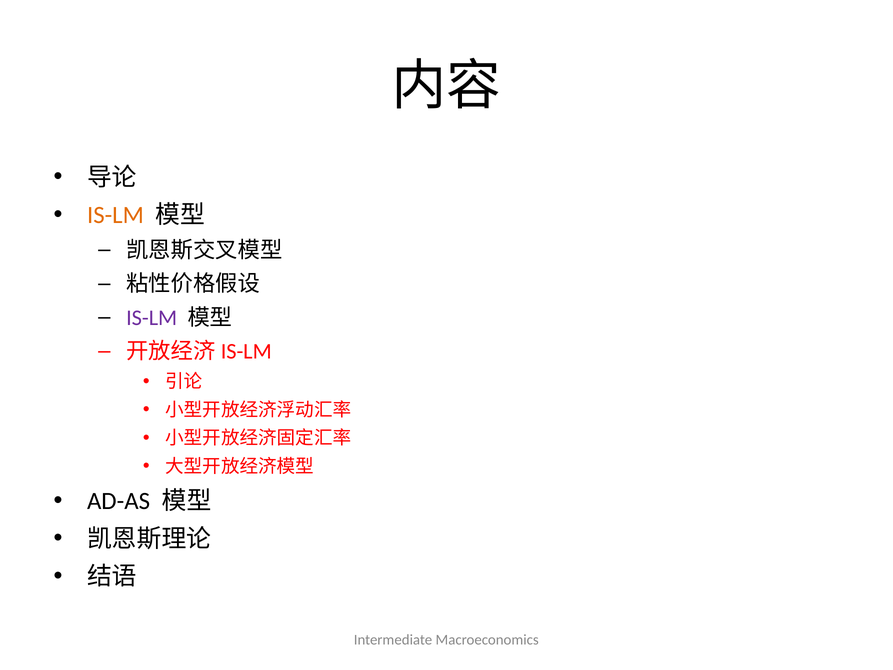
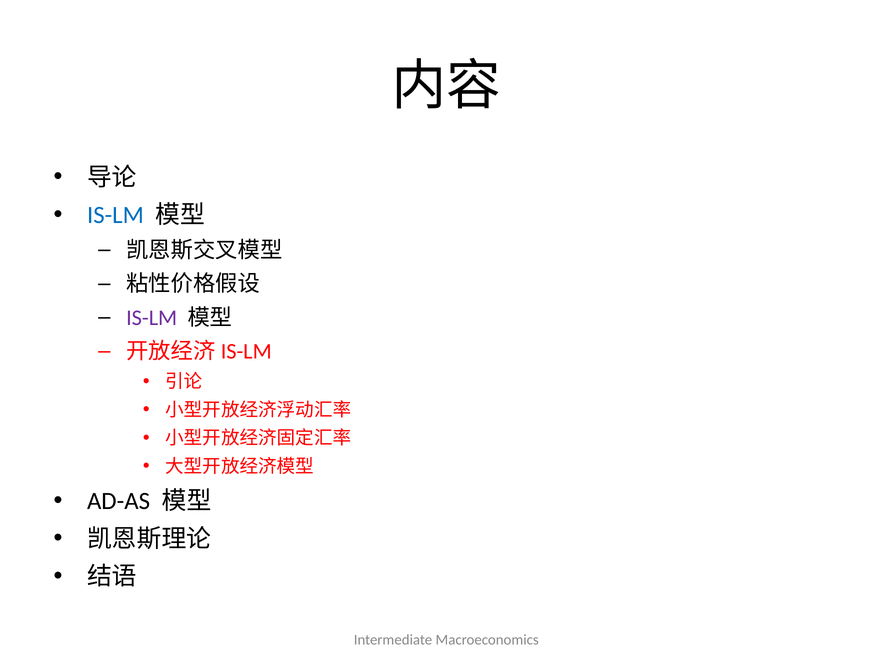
IS-LM at (115, 215) colour: orange -> blue
